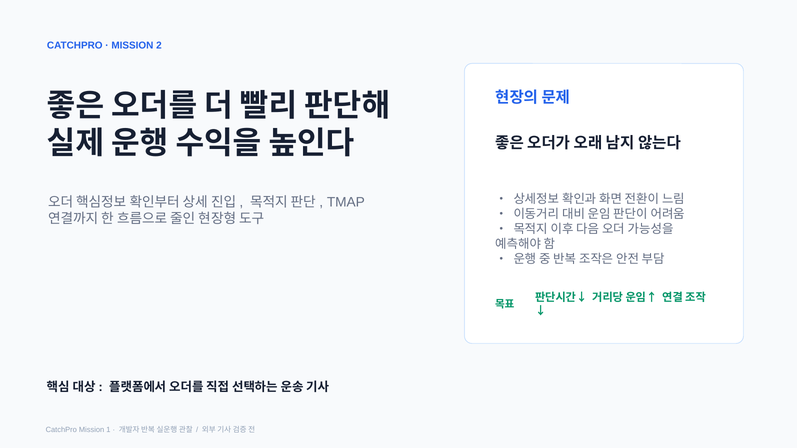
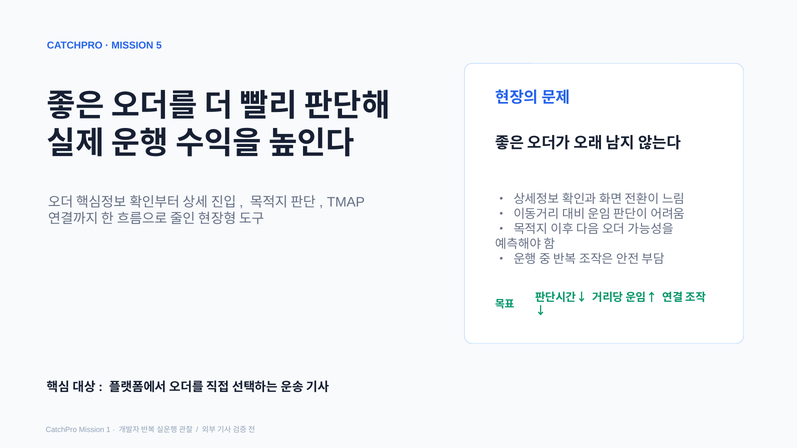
2: 2 -> 5
